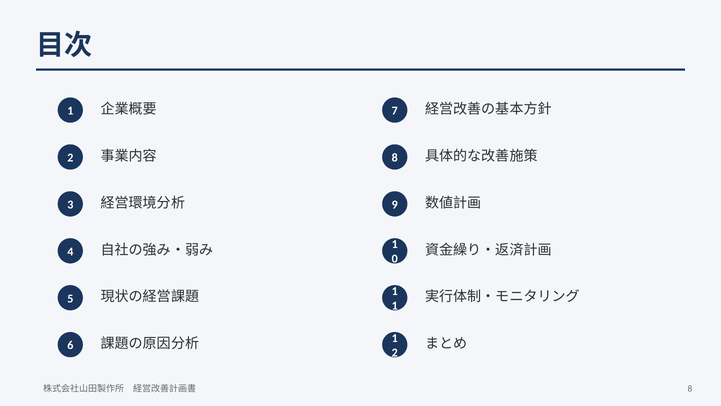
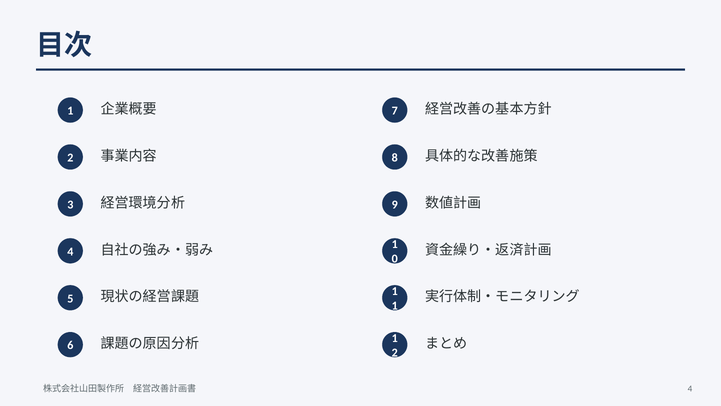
8 at (690, 388): 8 -> 4
